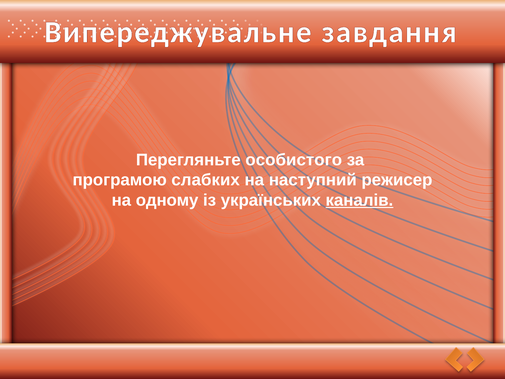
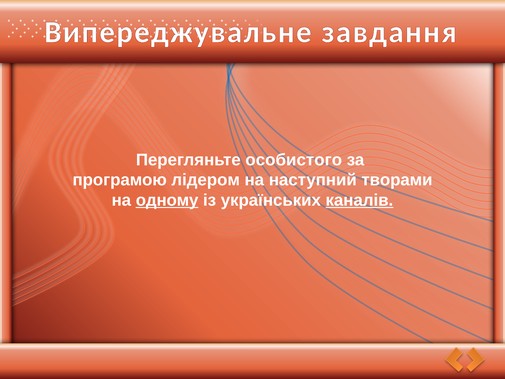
слабких: слабких -> лідером
режисер: режисер -> творами
одному underline: none -> present
